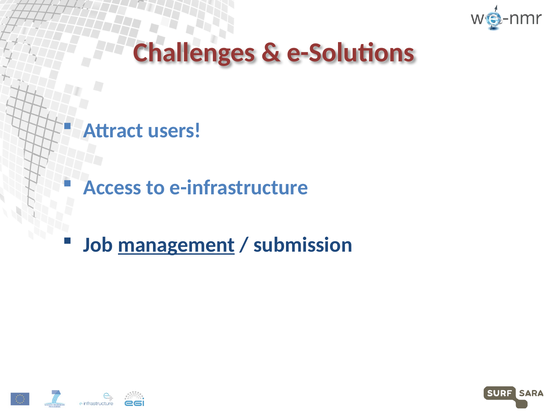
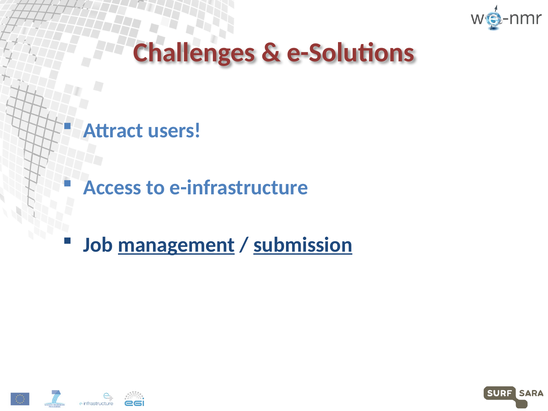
submission underline: none -> present
